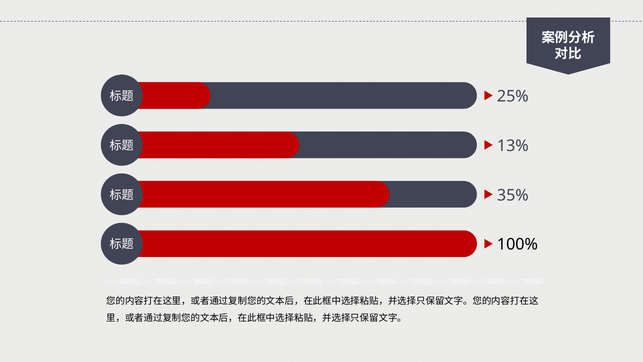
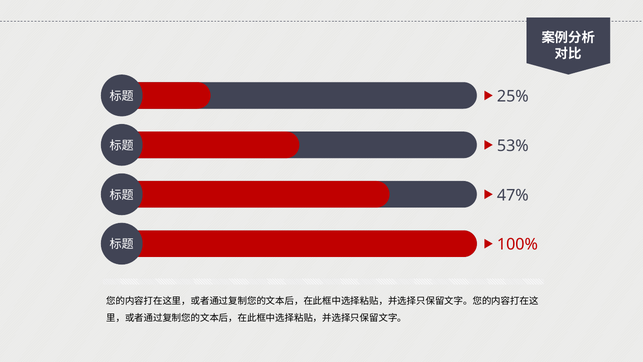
13%: 13% -> 53%
35%: 35% -> 47%
100% colour: black -> red
